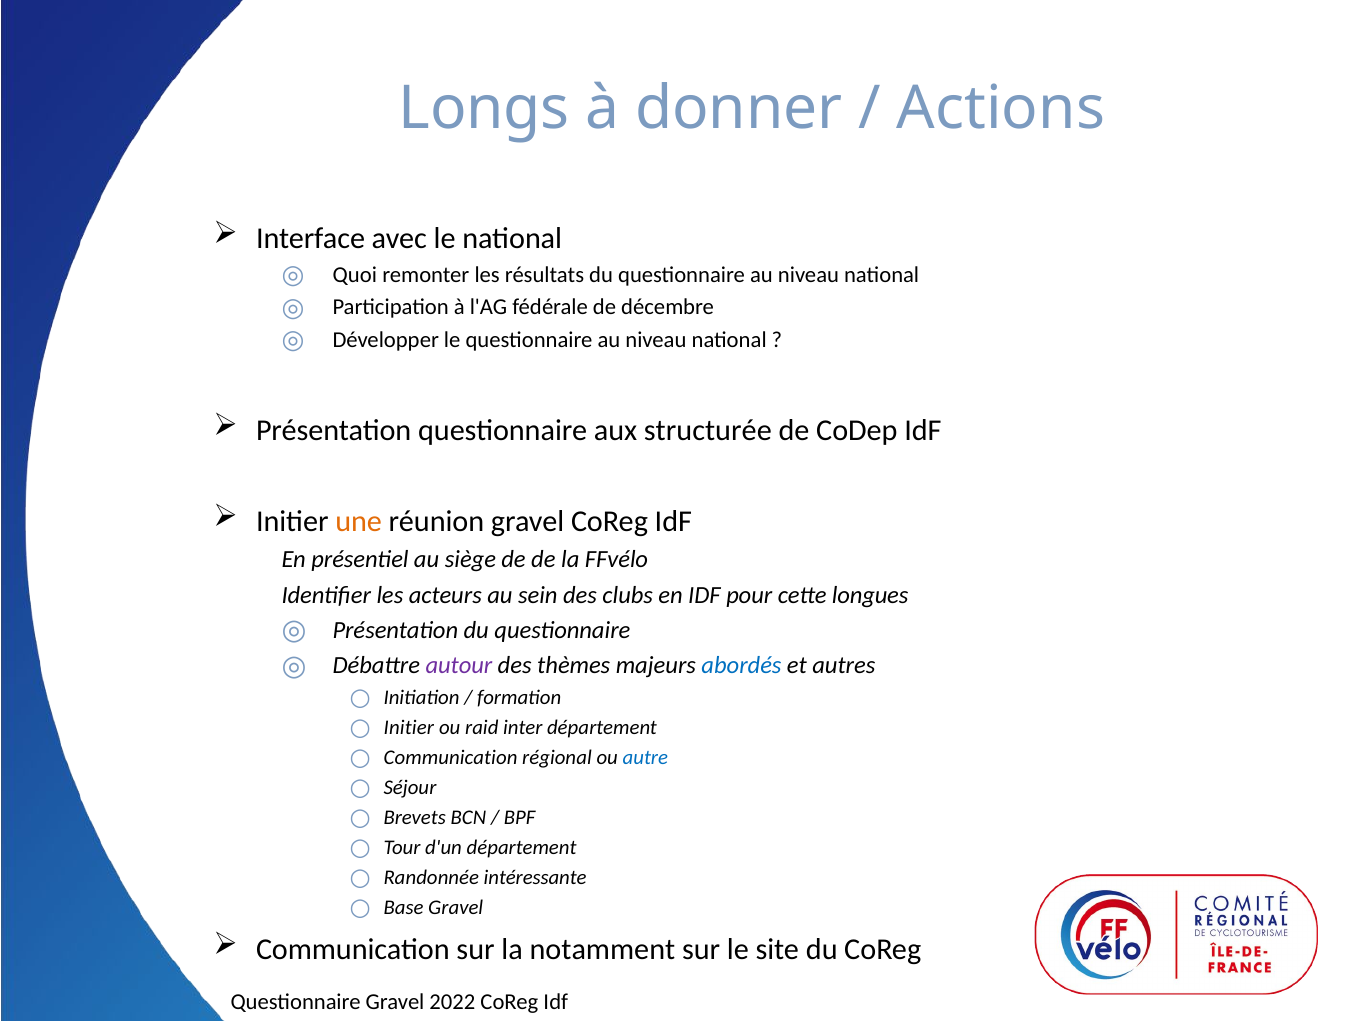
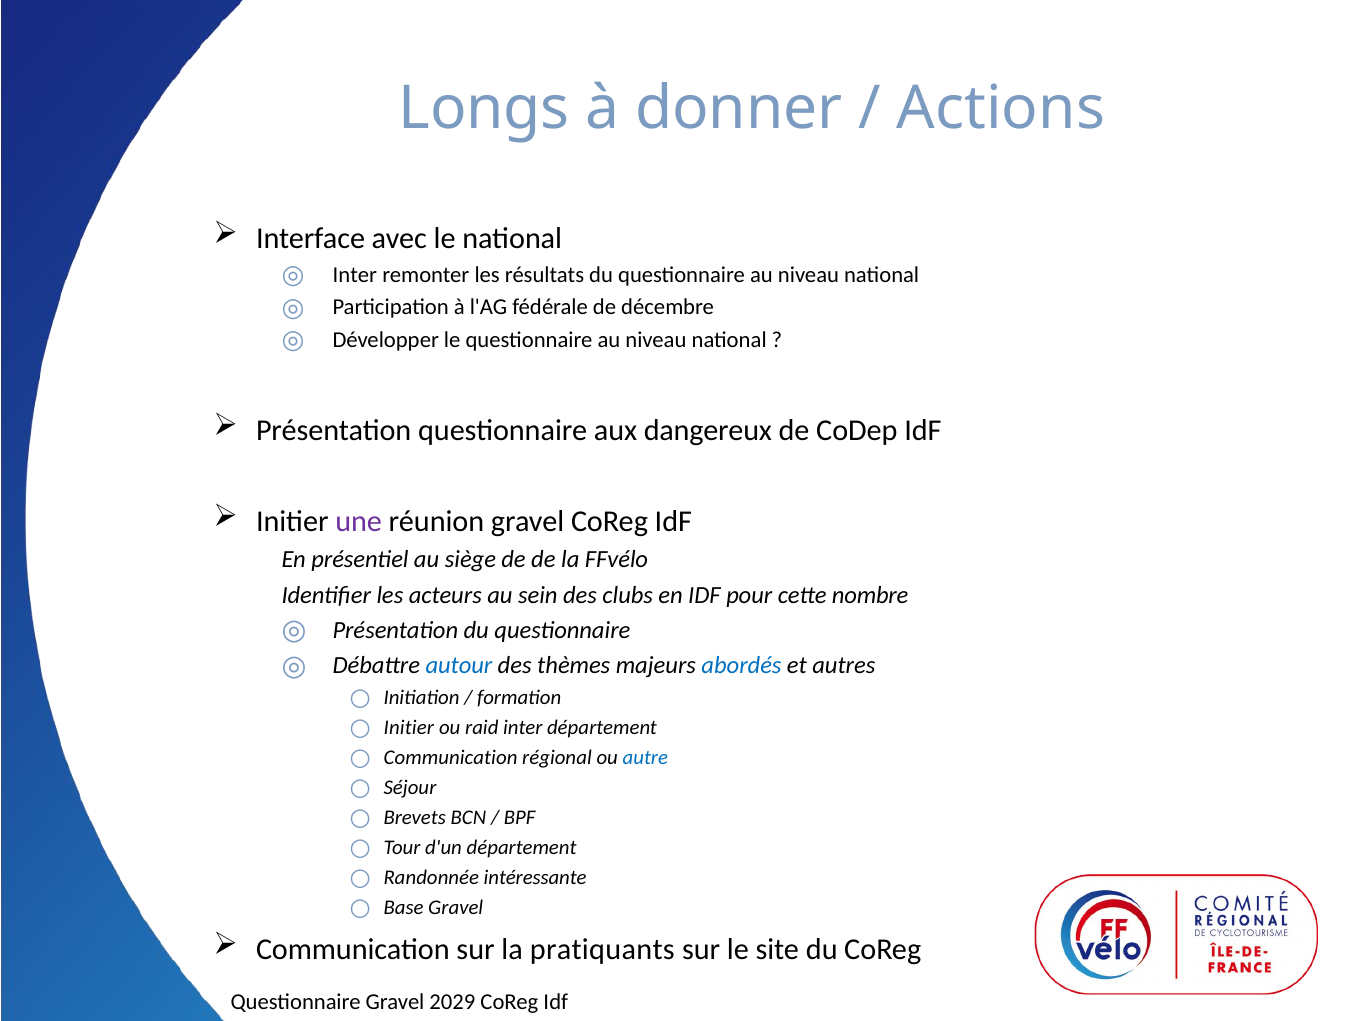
Quoi at (355, 275): Quoi -> Inter
structurée: structurée -> dangereux
une colour: orange -> purple
longues: longues -> nombre
autour colour: purple -> blue
notamment: notamment -> pratiquants
2022: 2022 -> 2029
